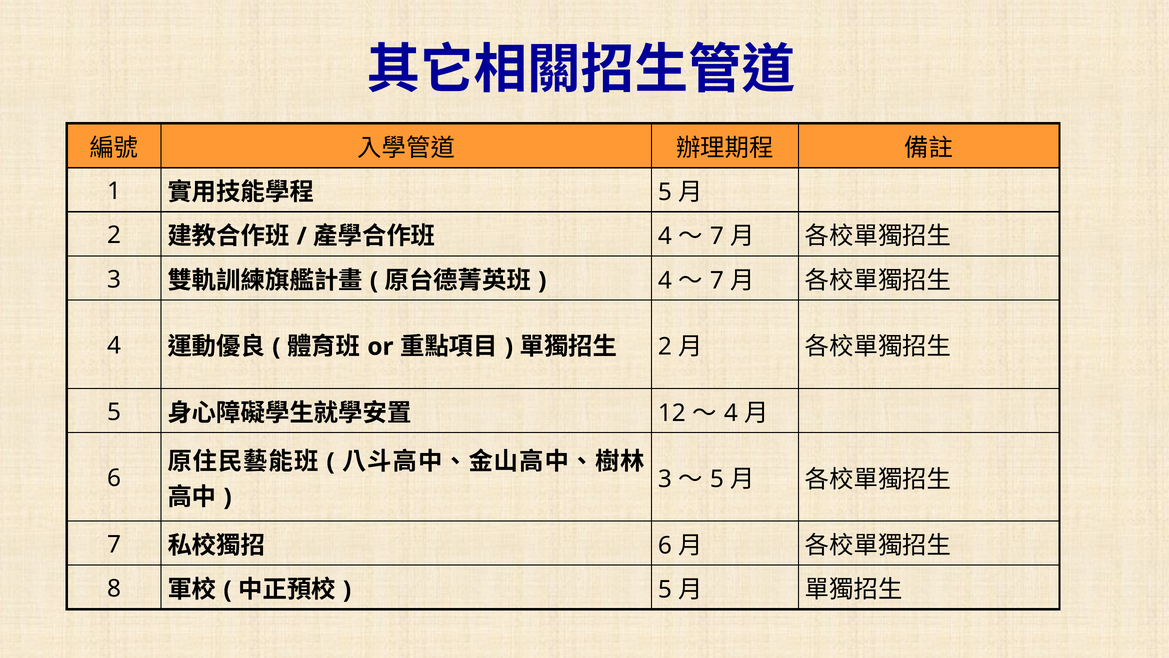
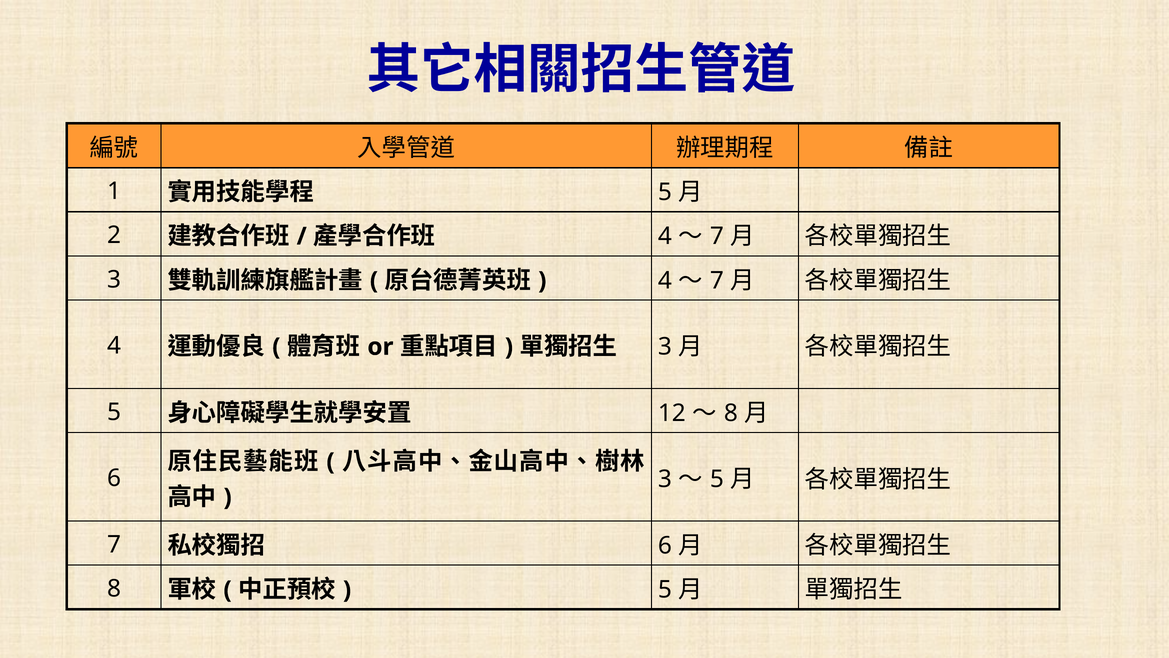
2 at (665, 347): 2 -> 3
4 at (731, 413): 4 -> 8
